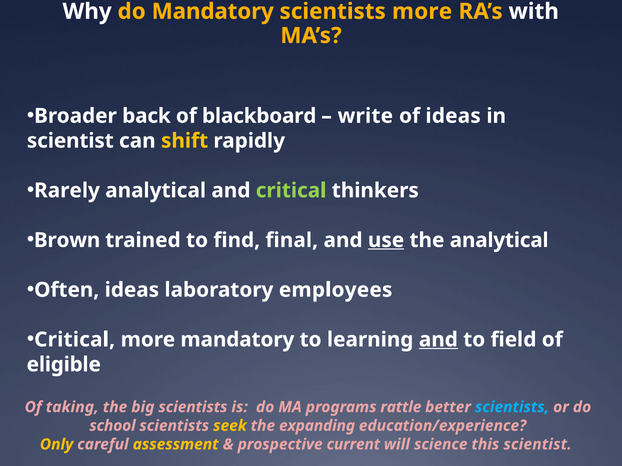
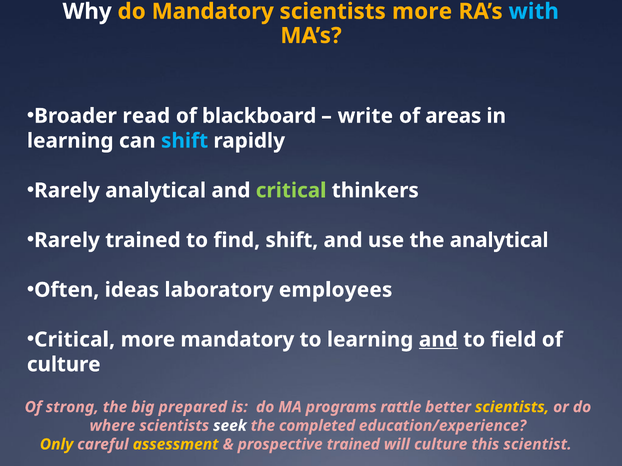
with colour: white -> light blue
back: back -> read
of ideas: ideas -> areas
scientist at (70, 141): scientist -> learning
shift at (185, 141) colour: yellow -> light blue
Brown at (67, 240): Brown -> Rarely
find final: final -> shift
use underline: present -> none
eligible at (64, 365): eligible -> culture
taking: taking -> strong
big scientists: scientists -> prepared
scientists at (512, 407) colour: light blue -> yellow
school: school -> where
seek colour: yellow -> white
expanding: expanding -> completed
prospective current: current -> trained
will science: science -> culture
